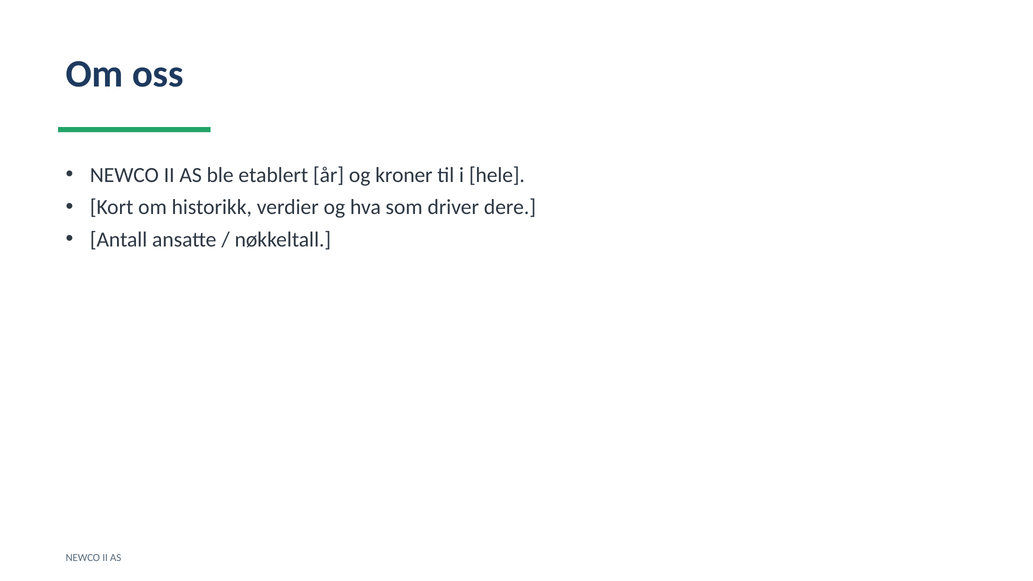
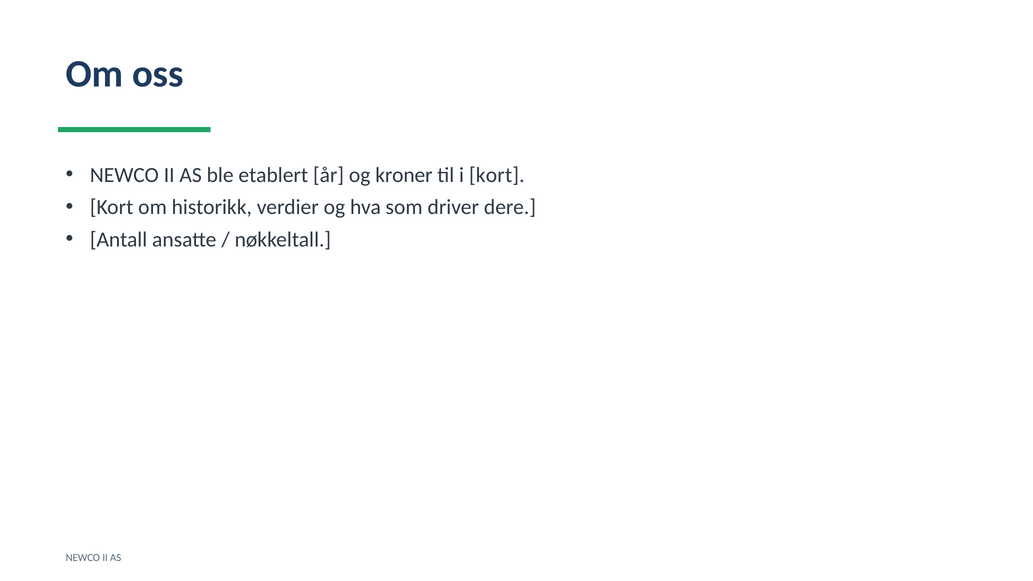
i hele: hele -> kort
